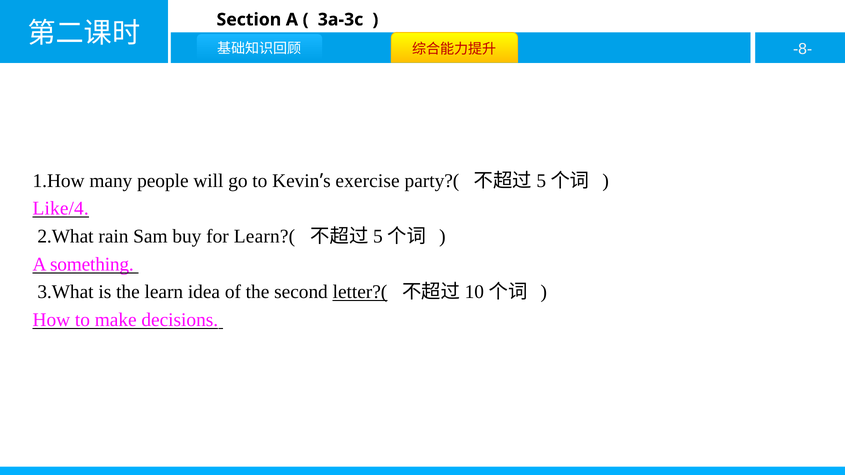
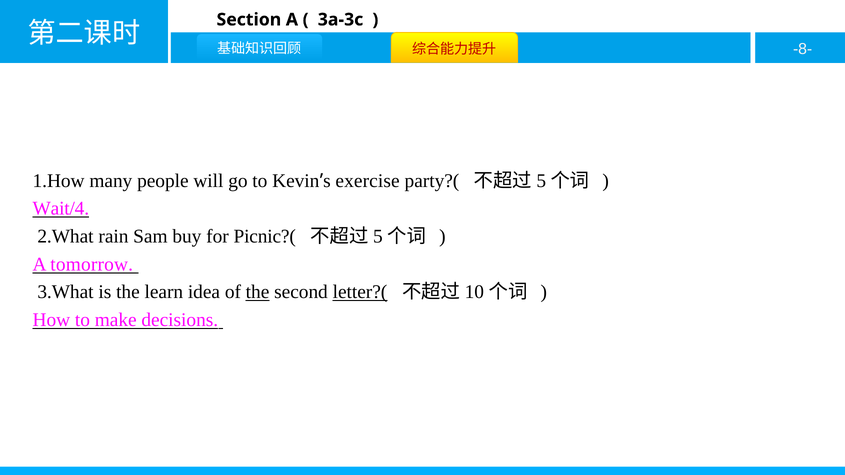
Like/4: Like/4 -> Wait/4
Learn?(: Learn?( -> Picnic?(
something: something -> tomorrow
the at (258, 292) underline: none -> present
